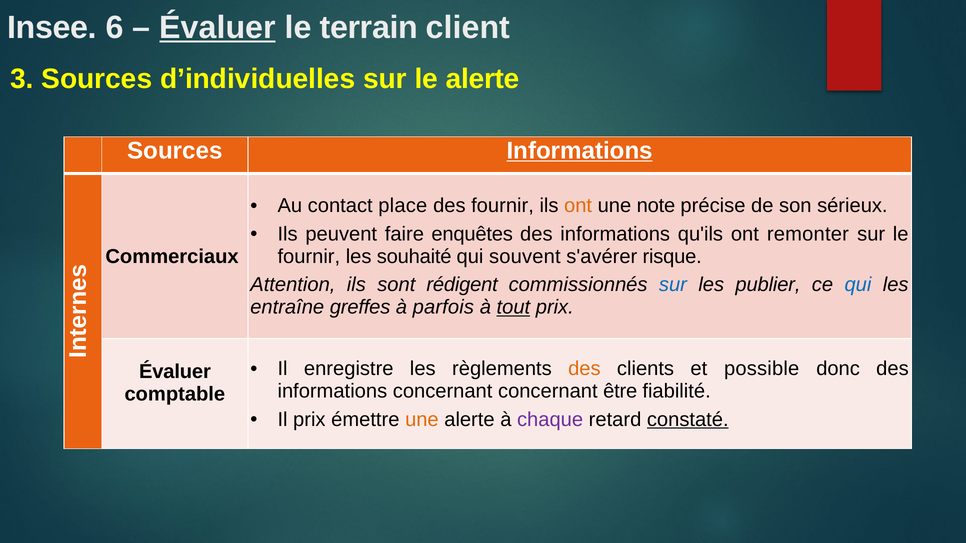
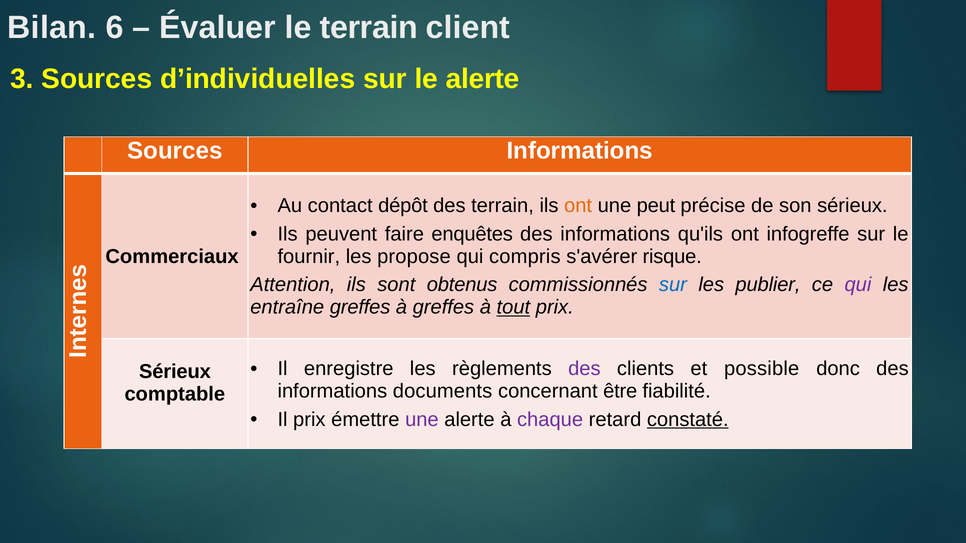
Insee: Insee -> Bilan
Évaluer at (217, 28) underline: present -> none
Informations at (580, 151) underline: present -> none
place: place -> dépôt
des fournir: fournir -> terrain
note: note -> peut
remonter: remonter -> infogreffe
souhaité: souhaité -> propose
souvent: souvent -> compris
rédigent: rédigent -> obtenus
qui at (858, 285) colour: blue -> purple
à parfois: parfois -> greffes
des at (584, 369) colour: orange -> purple
Évaluer at (175, 372): Évaluer -> Sérieux
informations concernant: concernant -> documents
une at (422, 420) colour: orange -> purple
